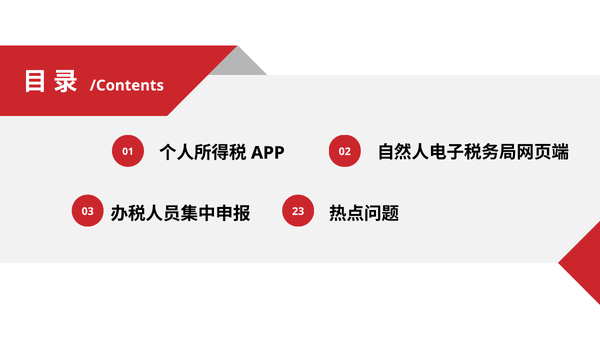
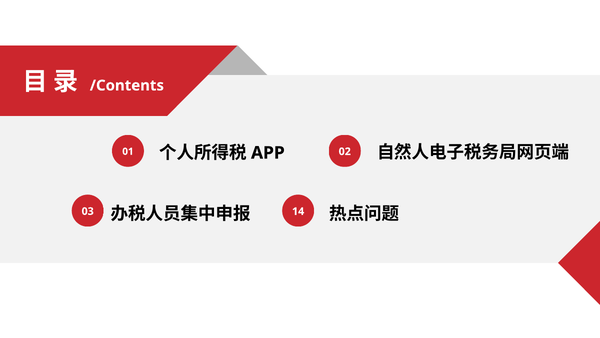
23: 23 -> 14
